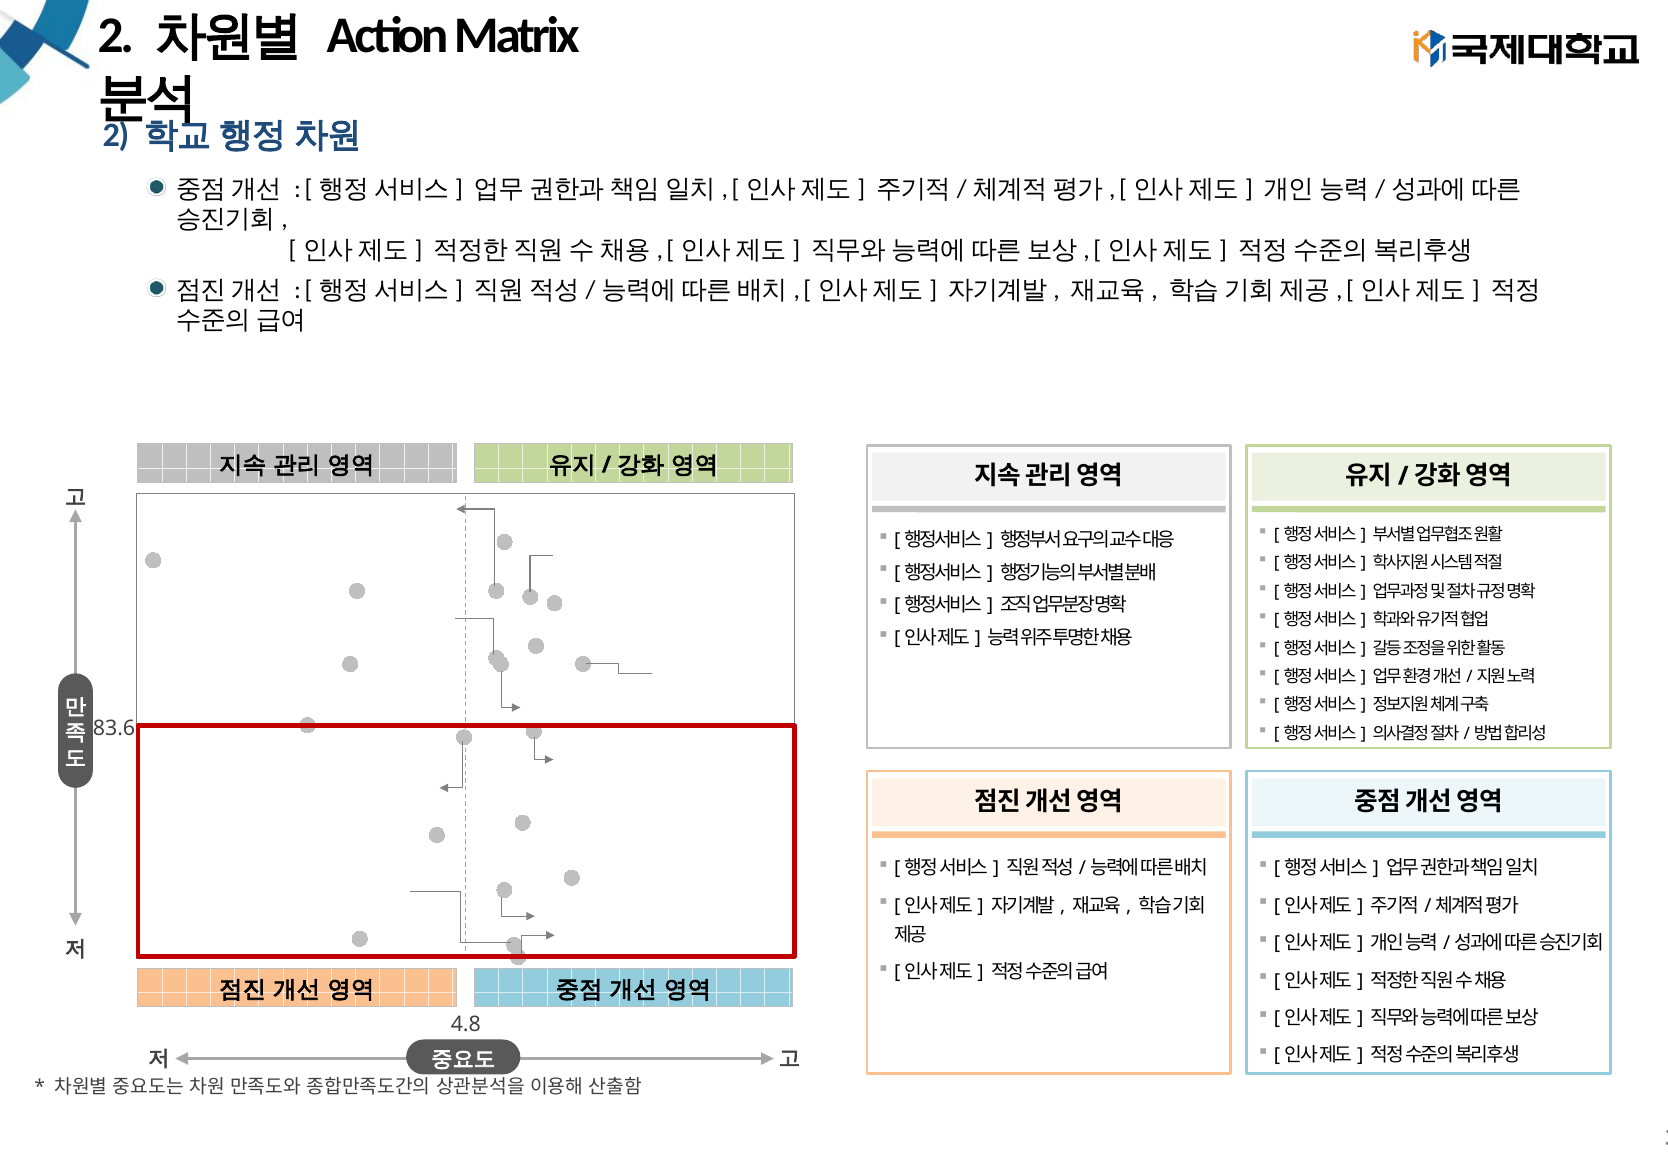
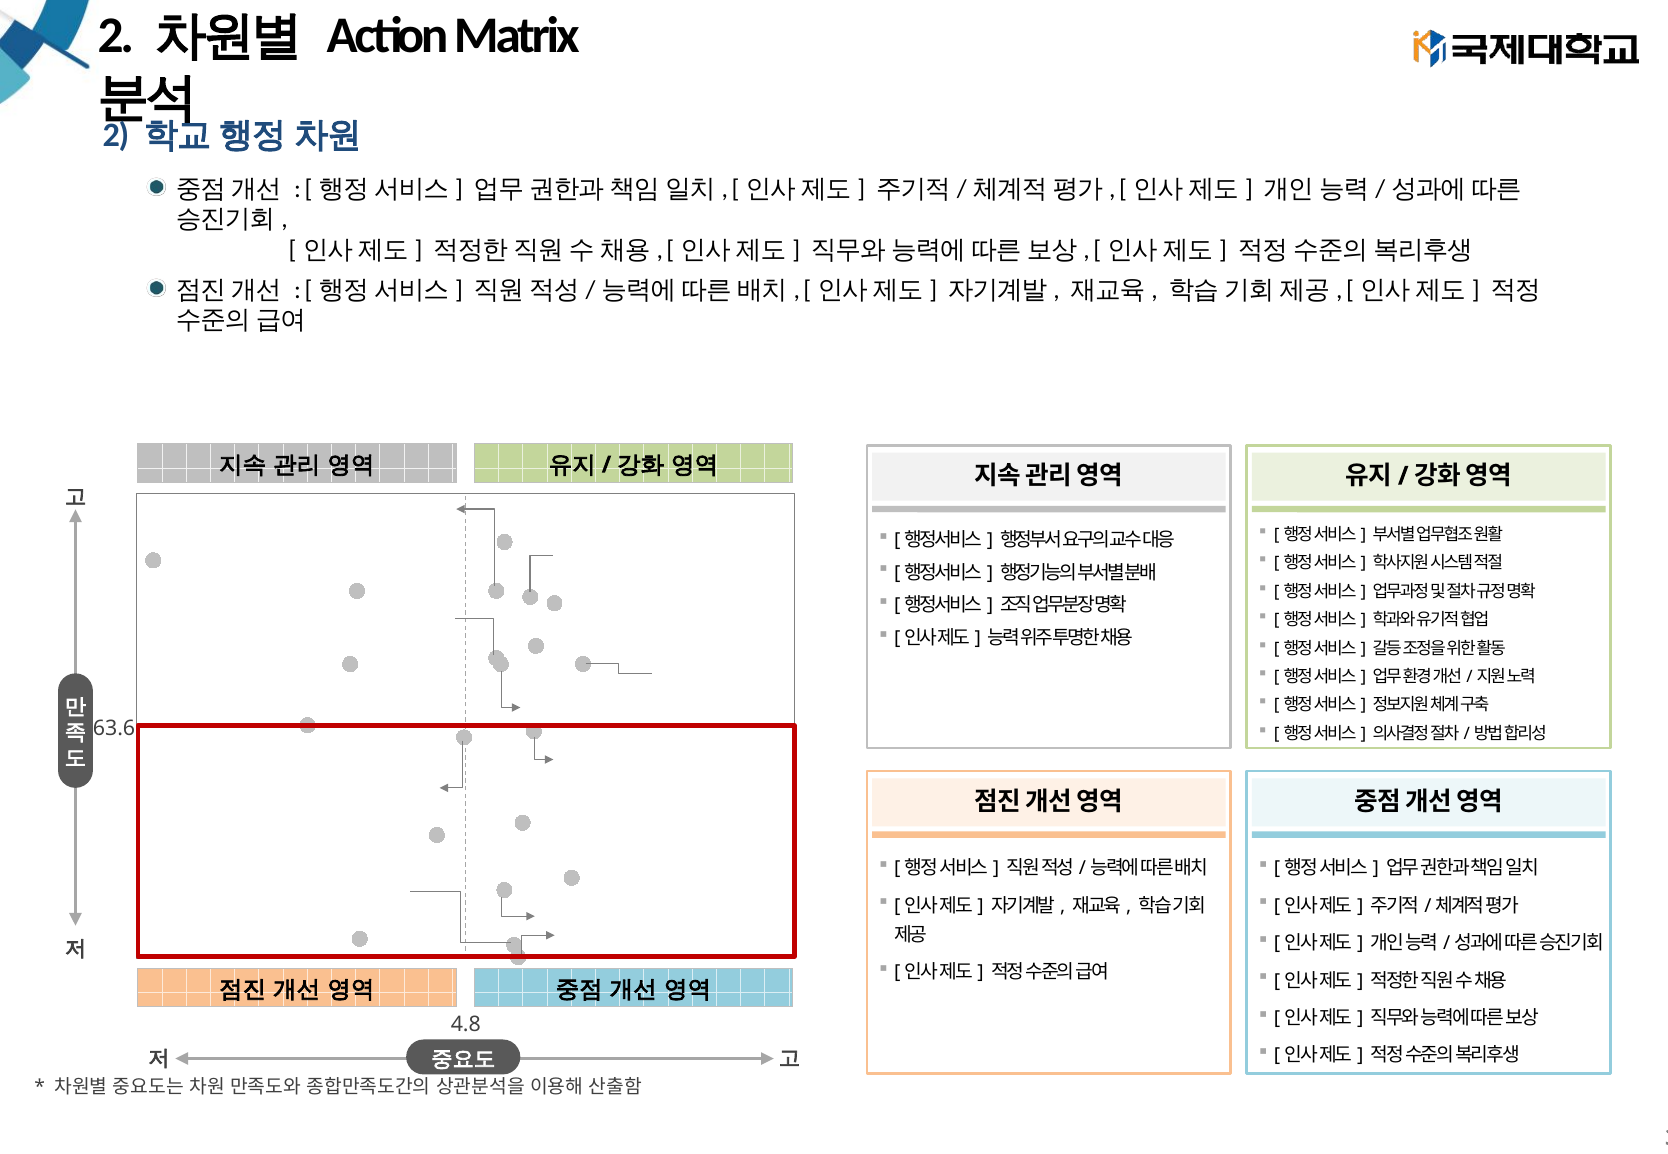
83.6: 83.6 -> 63.6
